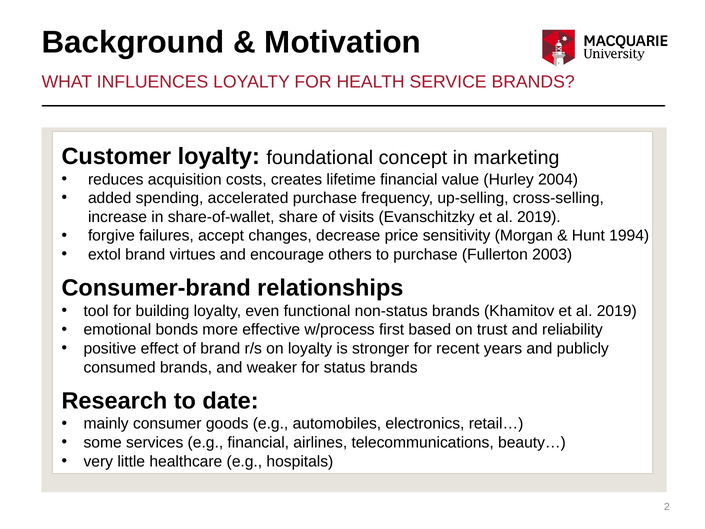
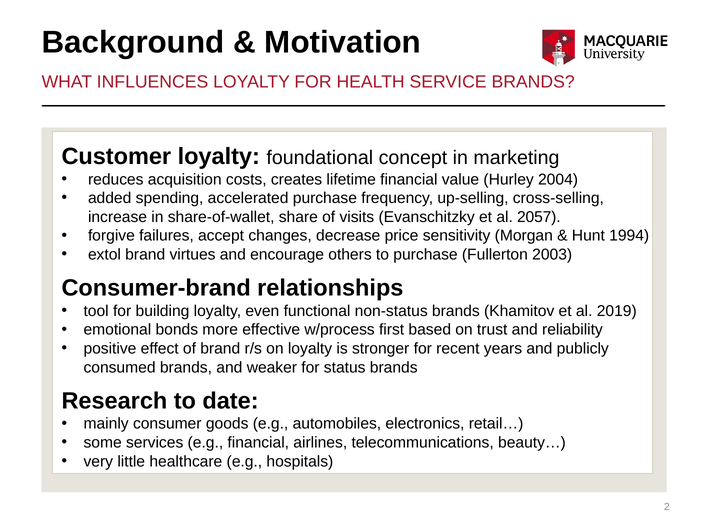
Evanschitzky et al 2019: 2019 -> 2057
